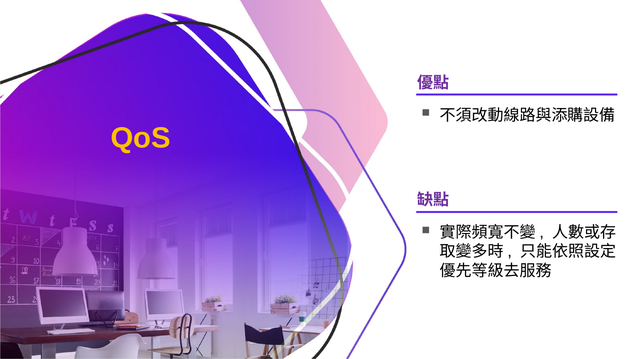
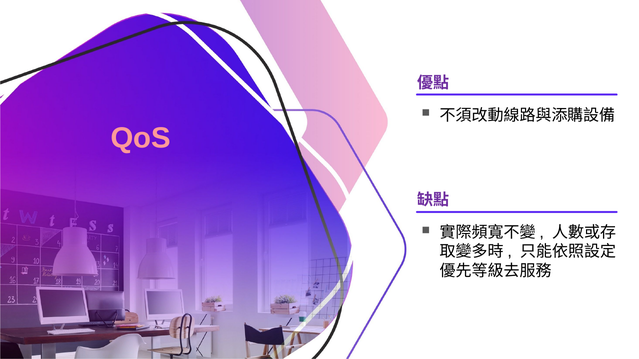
QoS colour: yellow -> pink
